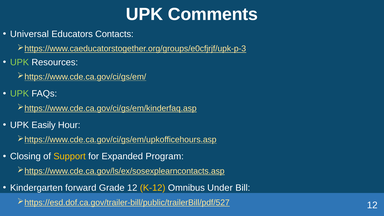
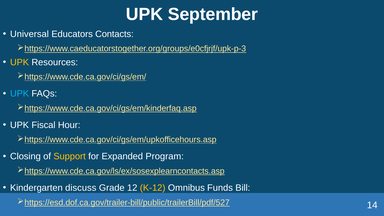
Comments: Comments -> September
UPK at (20, 62) colour: light green -> yellow
UPK at (20, 94) colour: light green -> light blue
Easily: Easily -> Fiscal
forward: forward -> discuss
Under: Under -> Funds
12 at (372, 205): 12 -> 14
